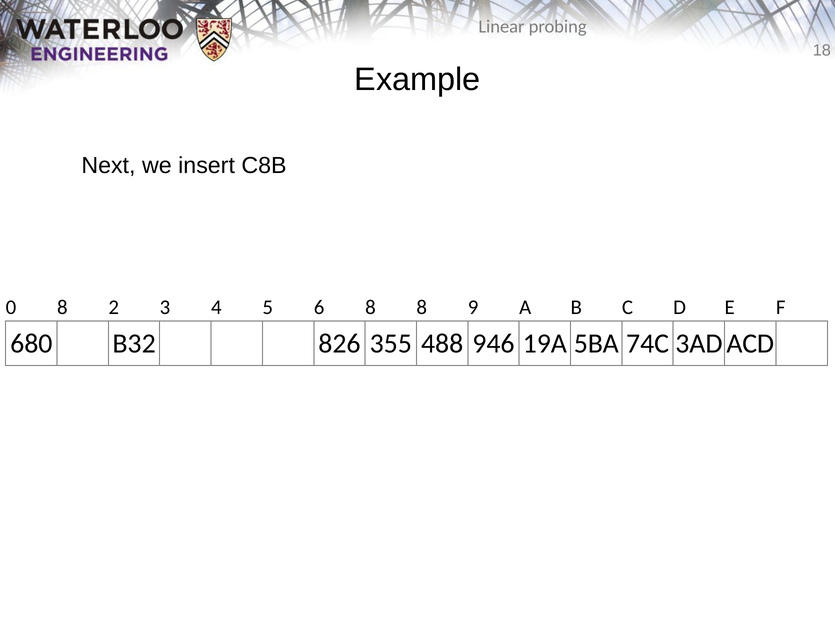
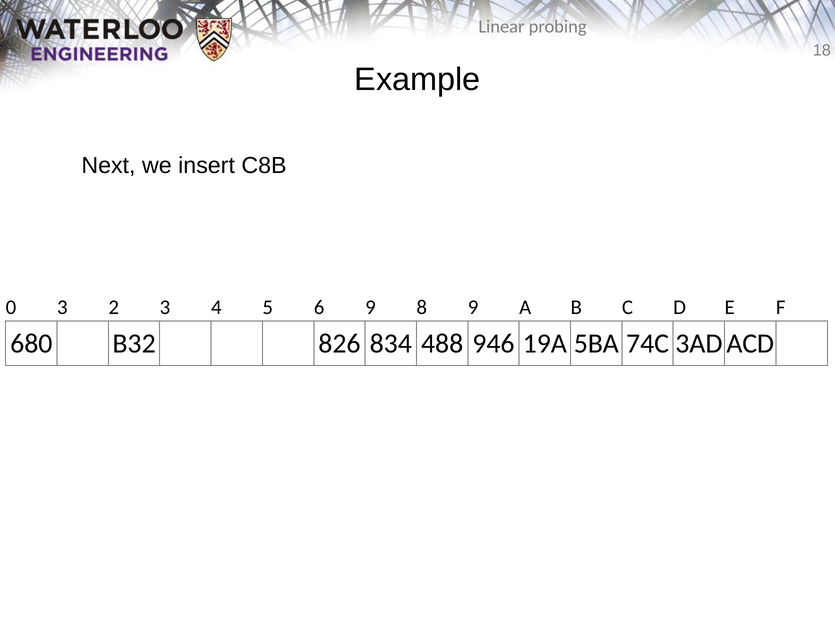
0 8: 8 -> 3
6 8: 8 -> 9
355: 355 -> 834
